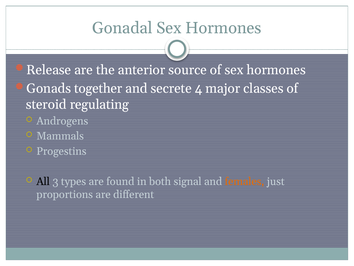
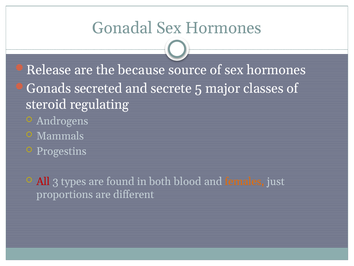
anterior: anterior -> because
together: together -> secreted
4: 4 -> 5
All colour: black -> red
signal: signal -> blood
